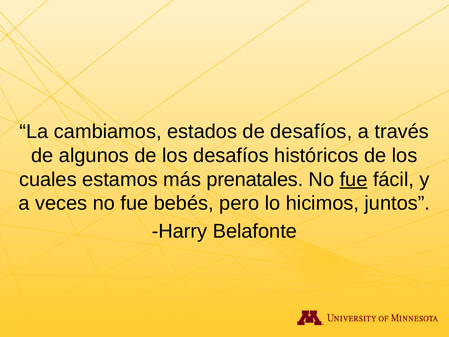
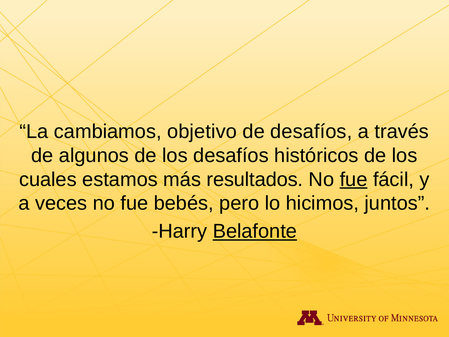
estados: estados -> objetivo
prenatales: prenatales -> resultados
Belafonte underline: none -> present
